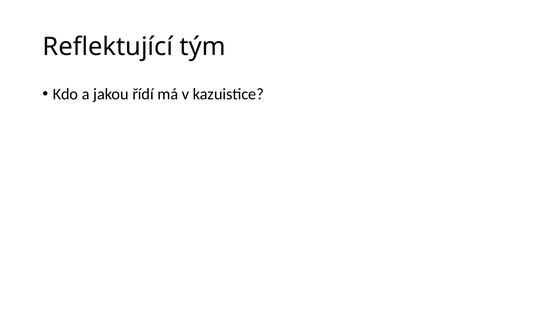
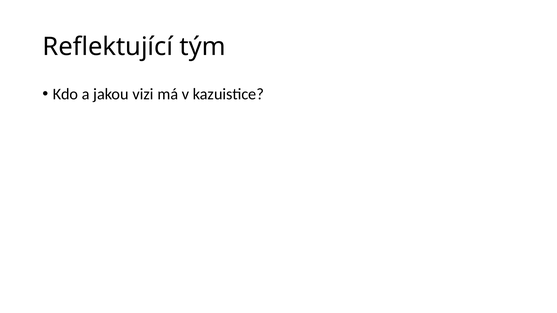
řídí: řídí -> vizi
